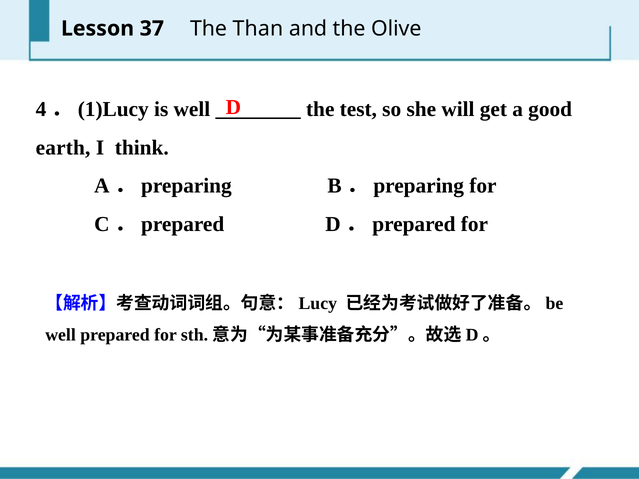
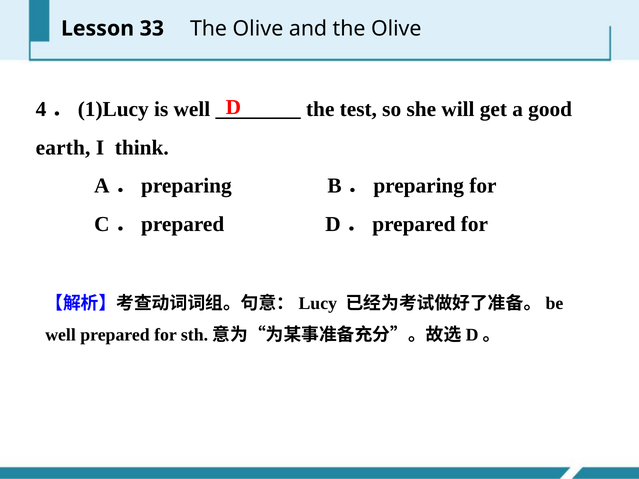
37: 37 -> 33
Than at (258, 29): Than -> Olive
